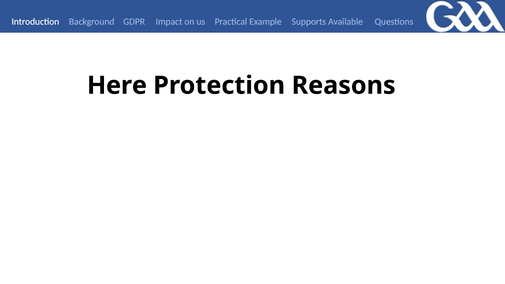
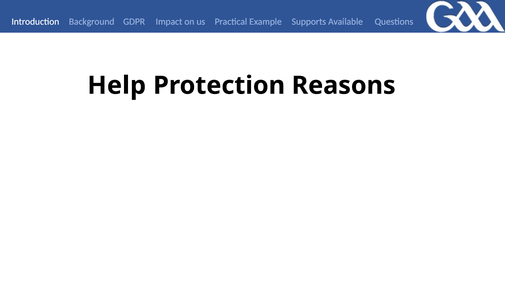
Here: Here -> Help
